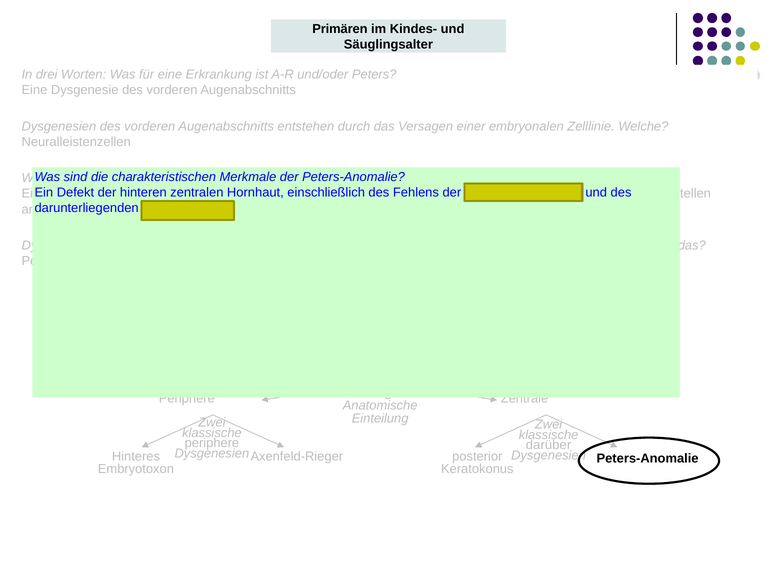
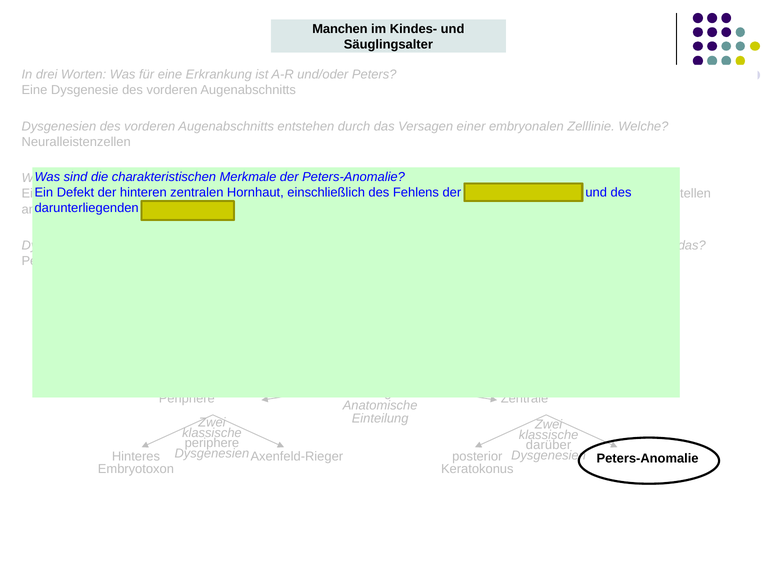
Primären: Primären -> Manchen
